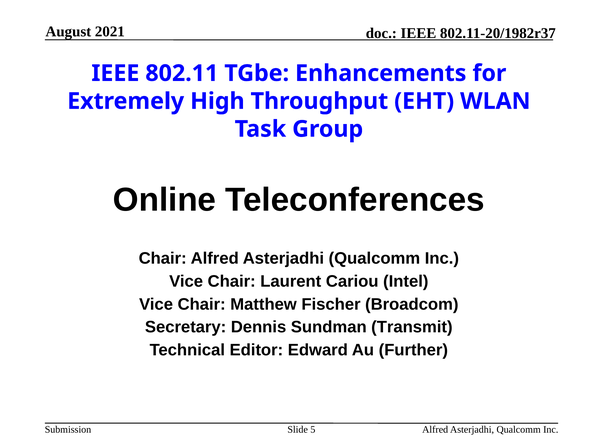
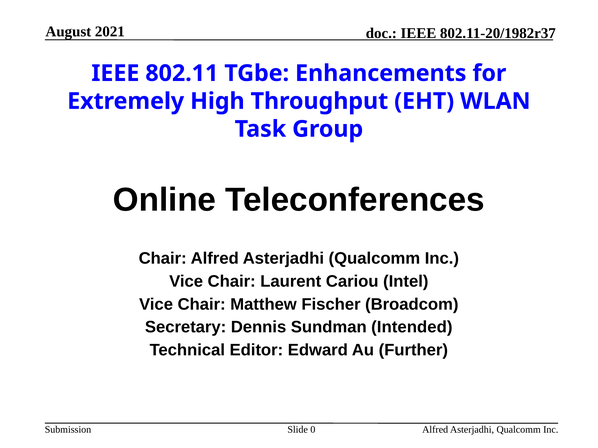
Transmit: Transmit -> Intended
5: 5 -> 0
